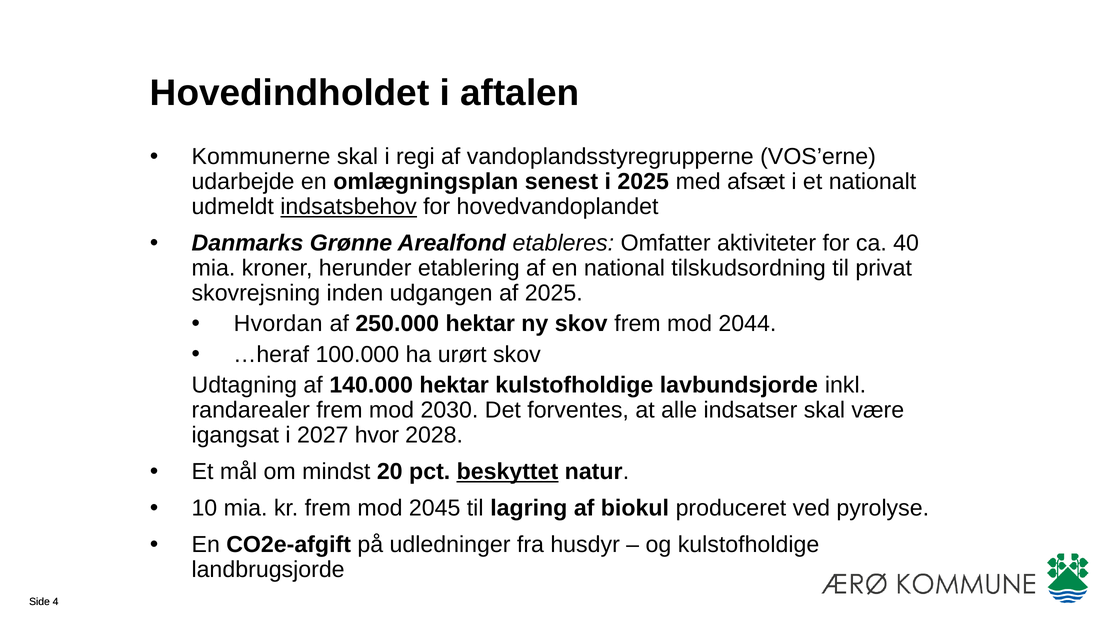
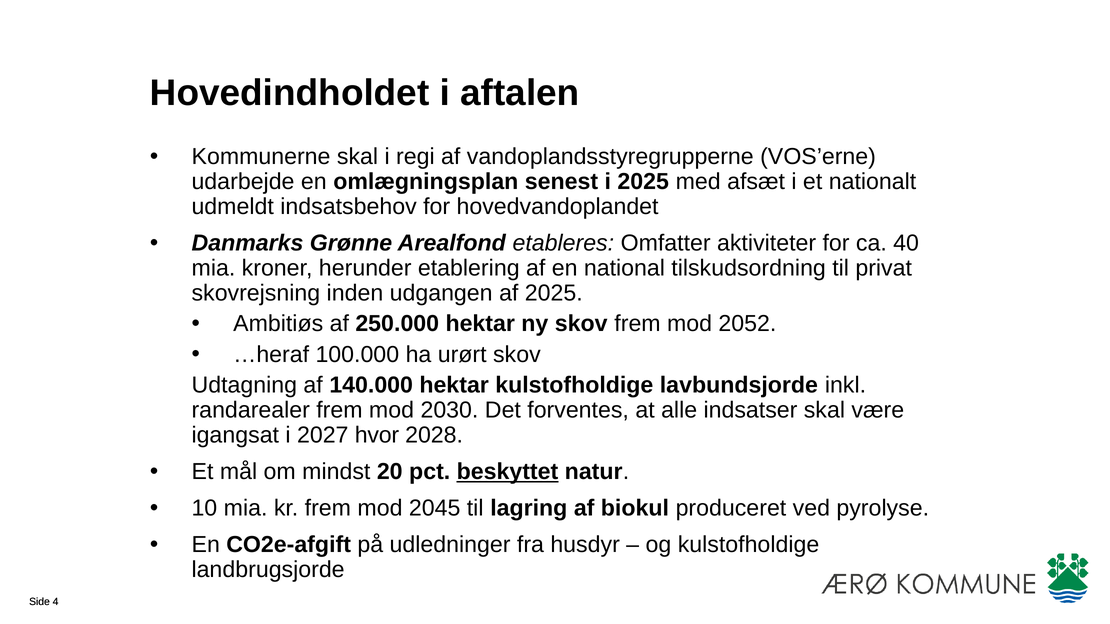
indsatsbehov underline: present -> none
Hvordan: Hvordan -> Ambitiøs
2044: 2044 -> 2052
